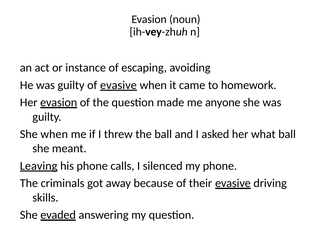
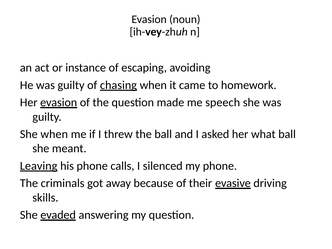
of evasive: evasive -> chasing
anyone: anyone -> speech
